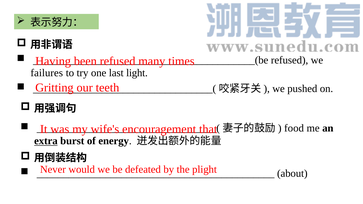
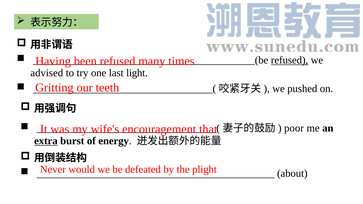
refused at (290, 60) underline: none -> present
failures: failures -> advised
food: food -> poor
